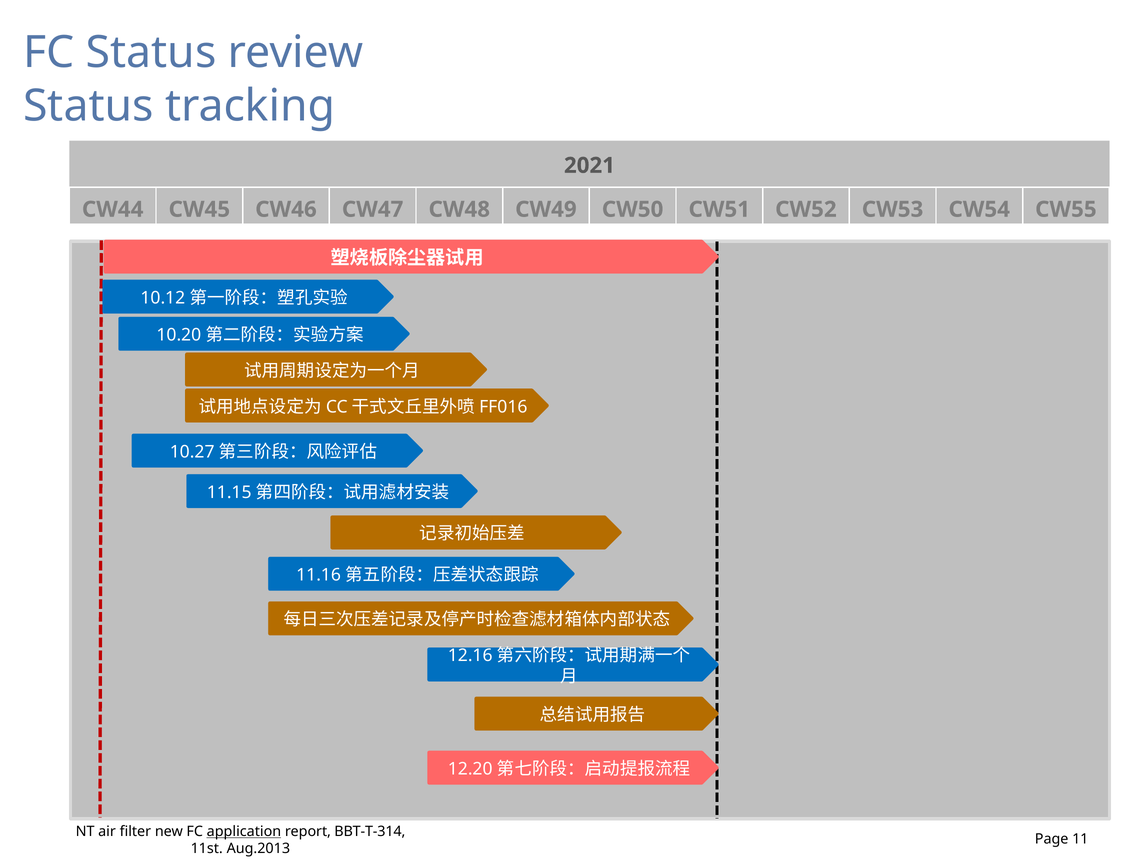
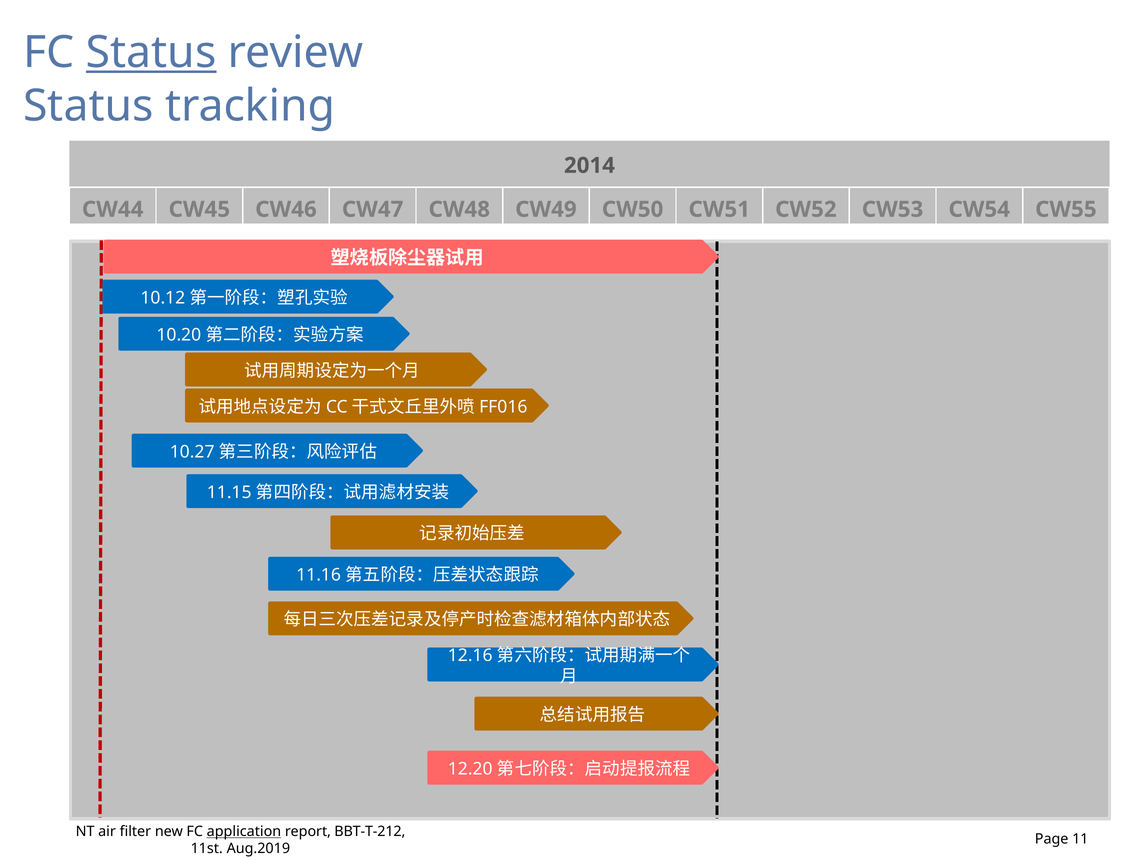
Status at (151, 53) underline: none -> present
2021: 2021 -> 2014
BBT-T-314: BBT-T-314 -> BBT-T-212
Aug.2013: Aug.2013 -> Aug.2019
